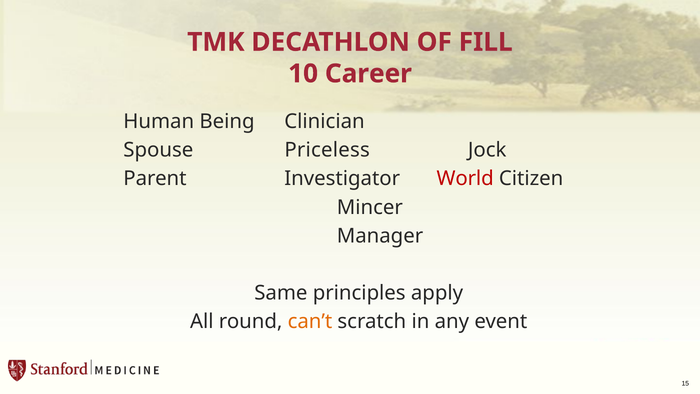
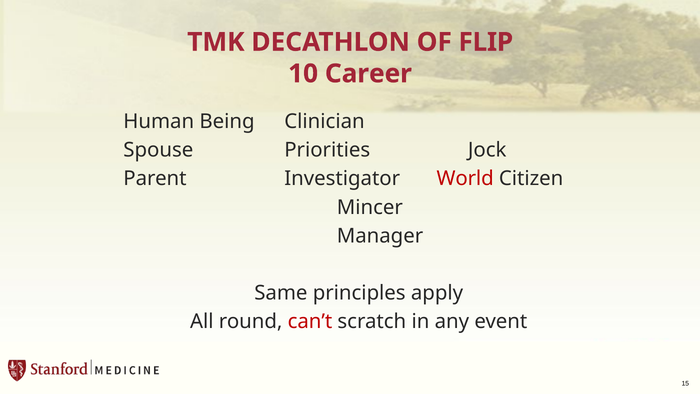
FILL: FILL -> FLIP
Priceless: Priceless -> Priorities
can’t colour: orange -> red
